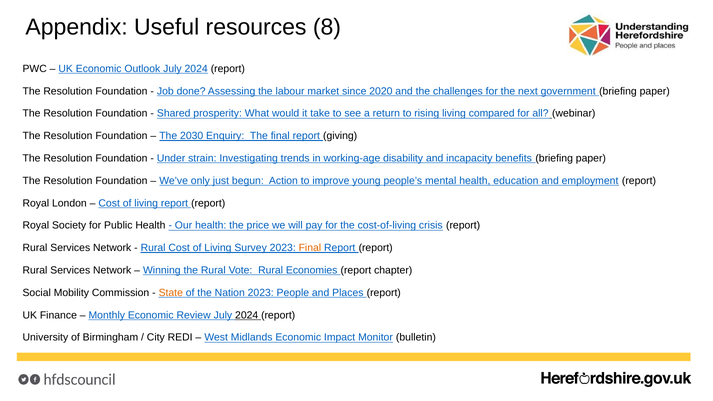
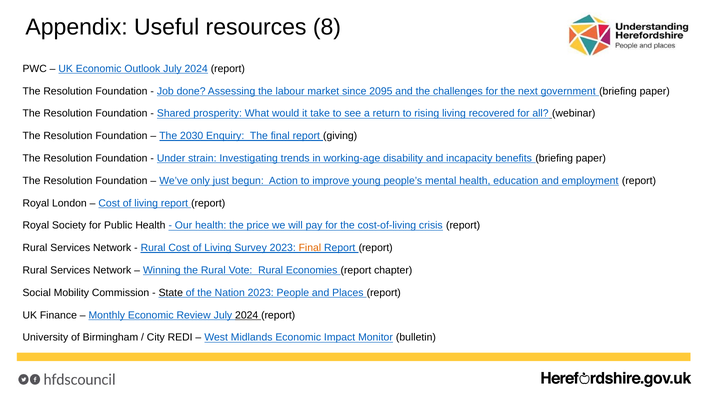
2020: 2020 -> 2095
compared: compared -> recovered
State colour: orange -> black
